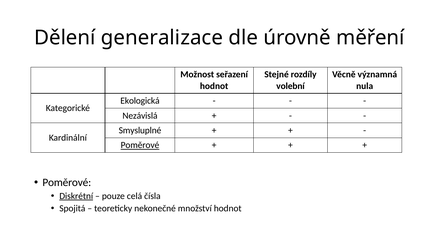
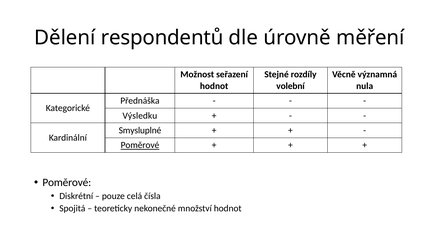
generalizace: generalizace -> respondentů
Ekologická: Ekologická -> Přednáška
Nezávislá: Nezávislá -> Výsledku
Diskrétní underline: present -> none
